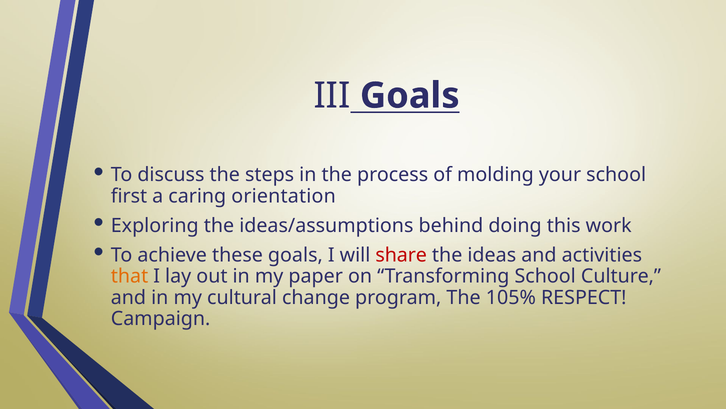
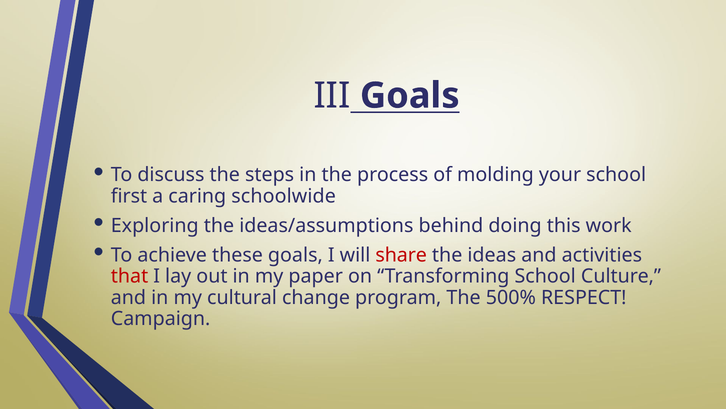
orientation: orientation -> schoolwide
that colour: orange -> red
105%: 105% -> 500%
